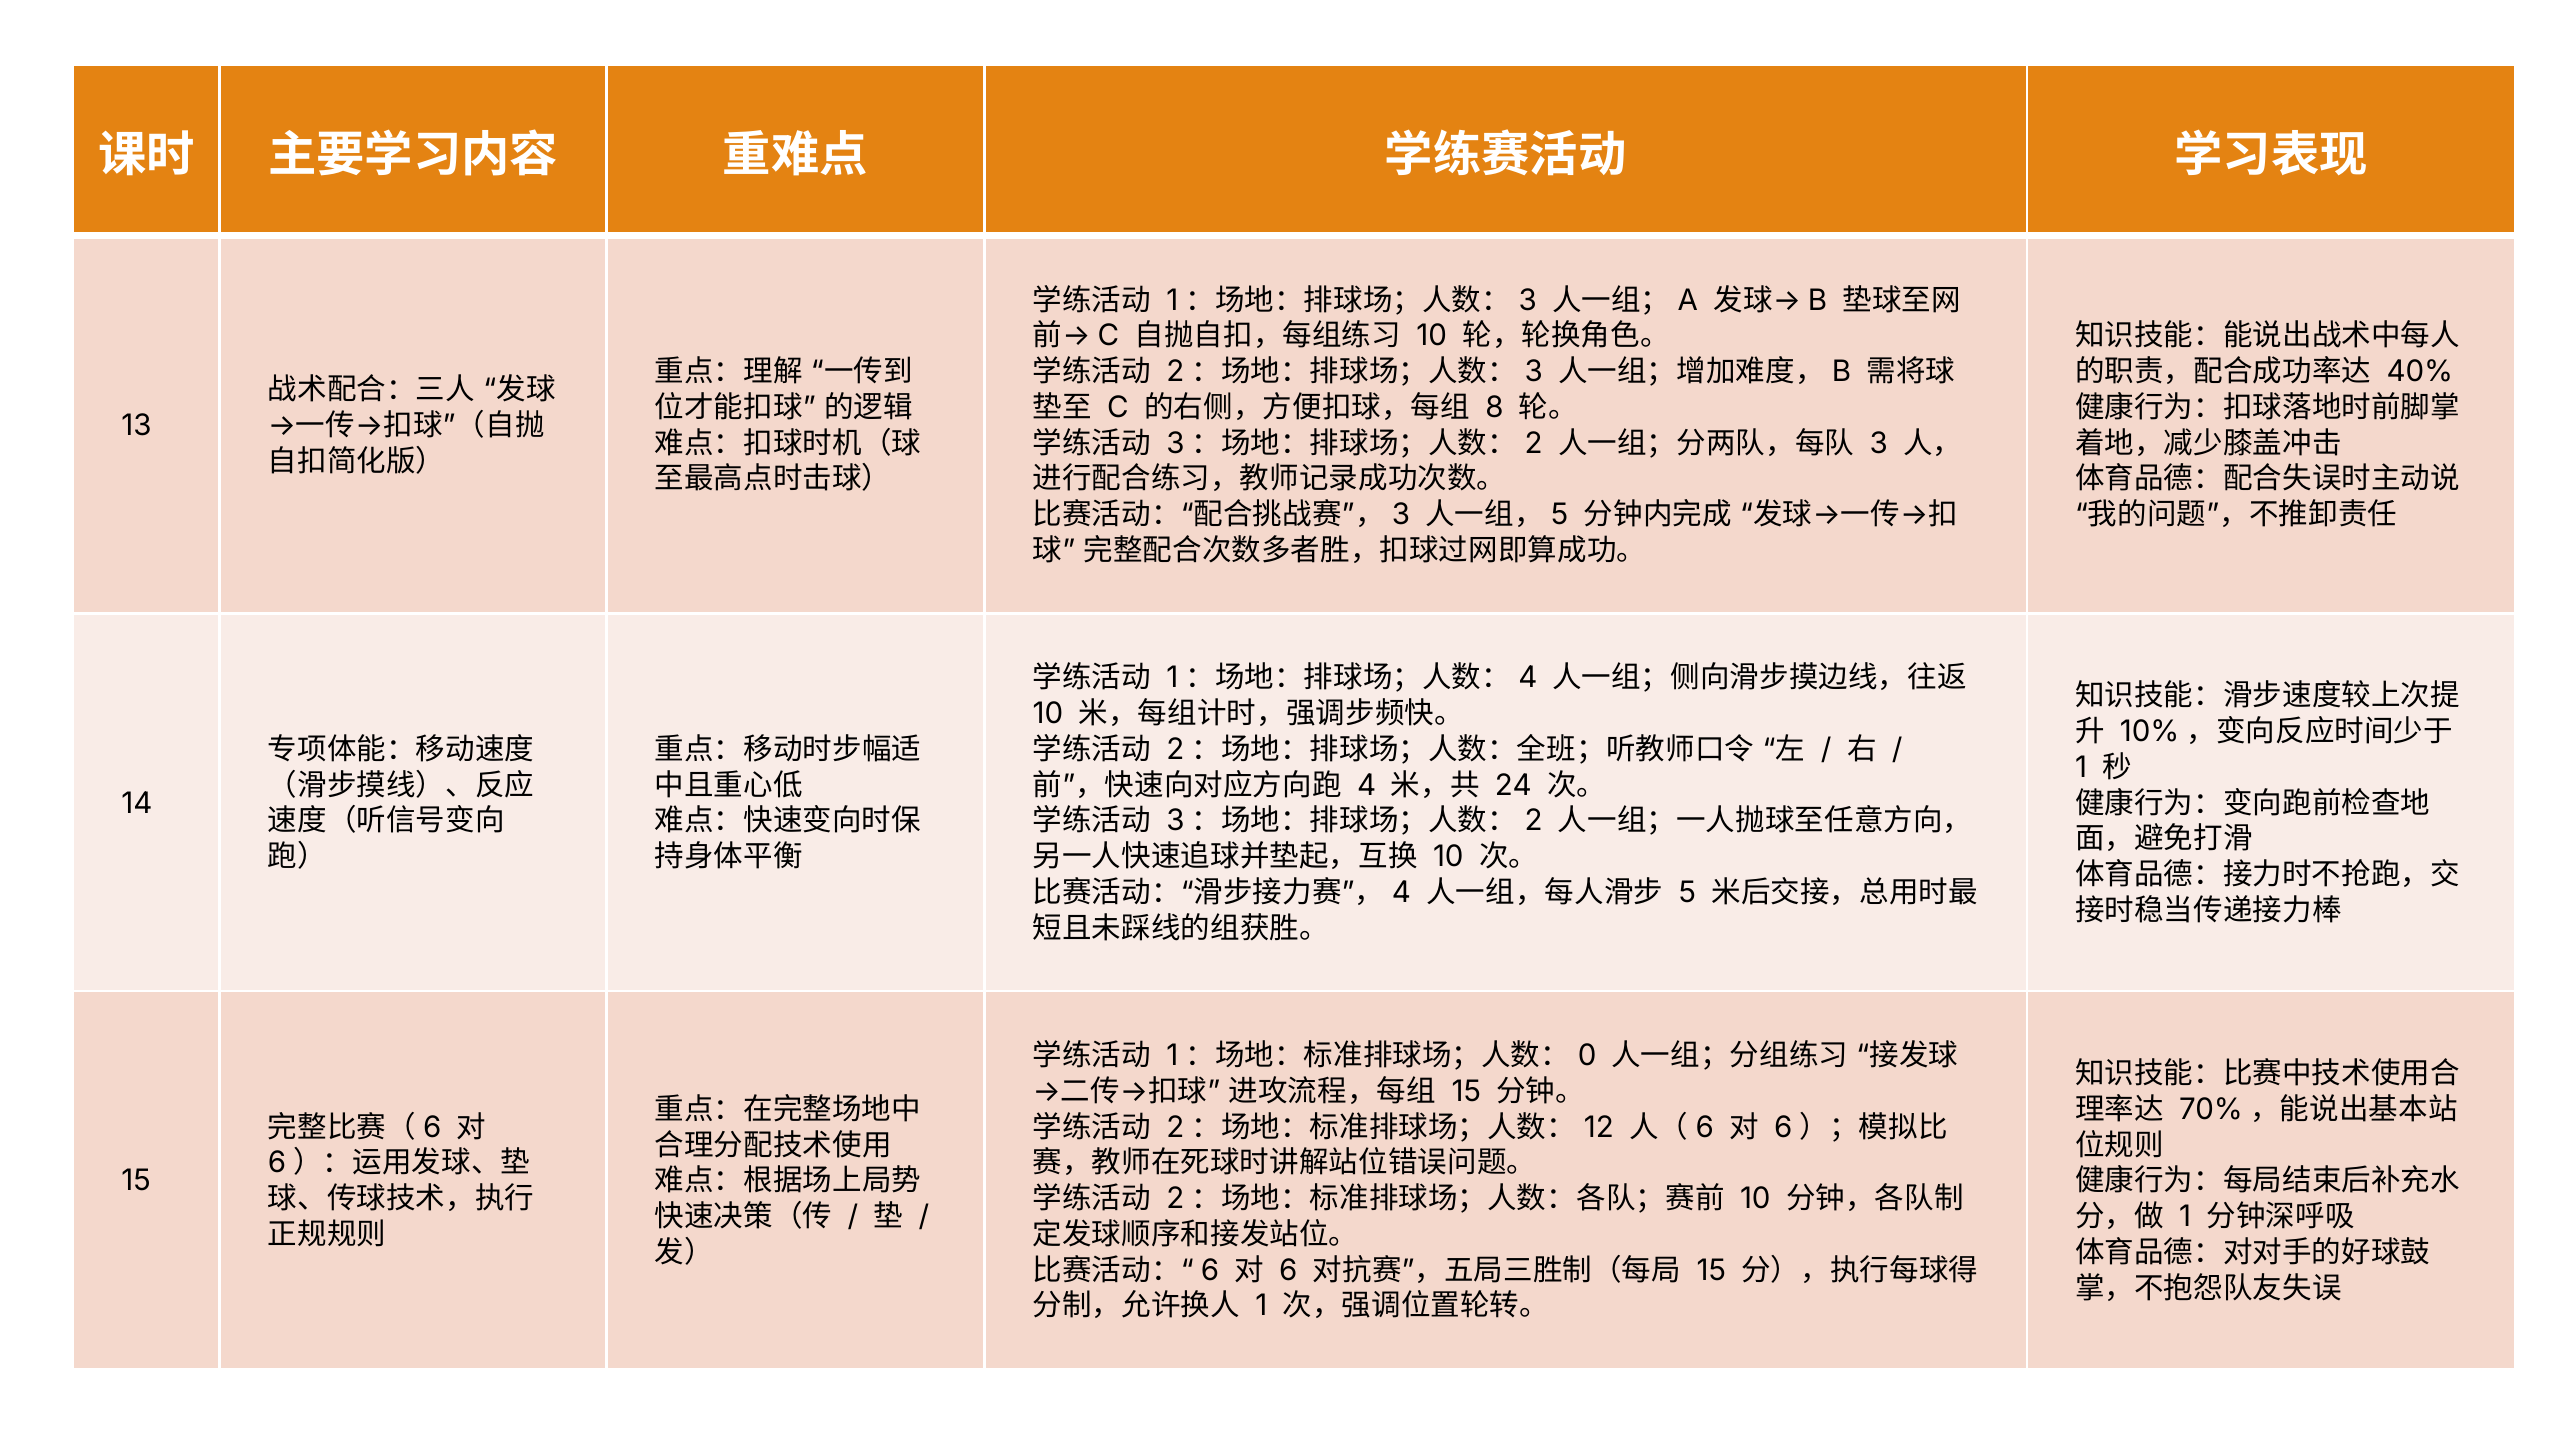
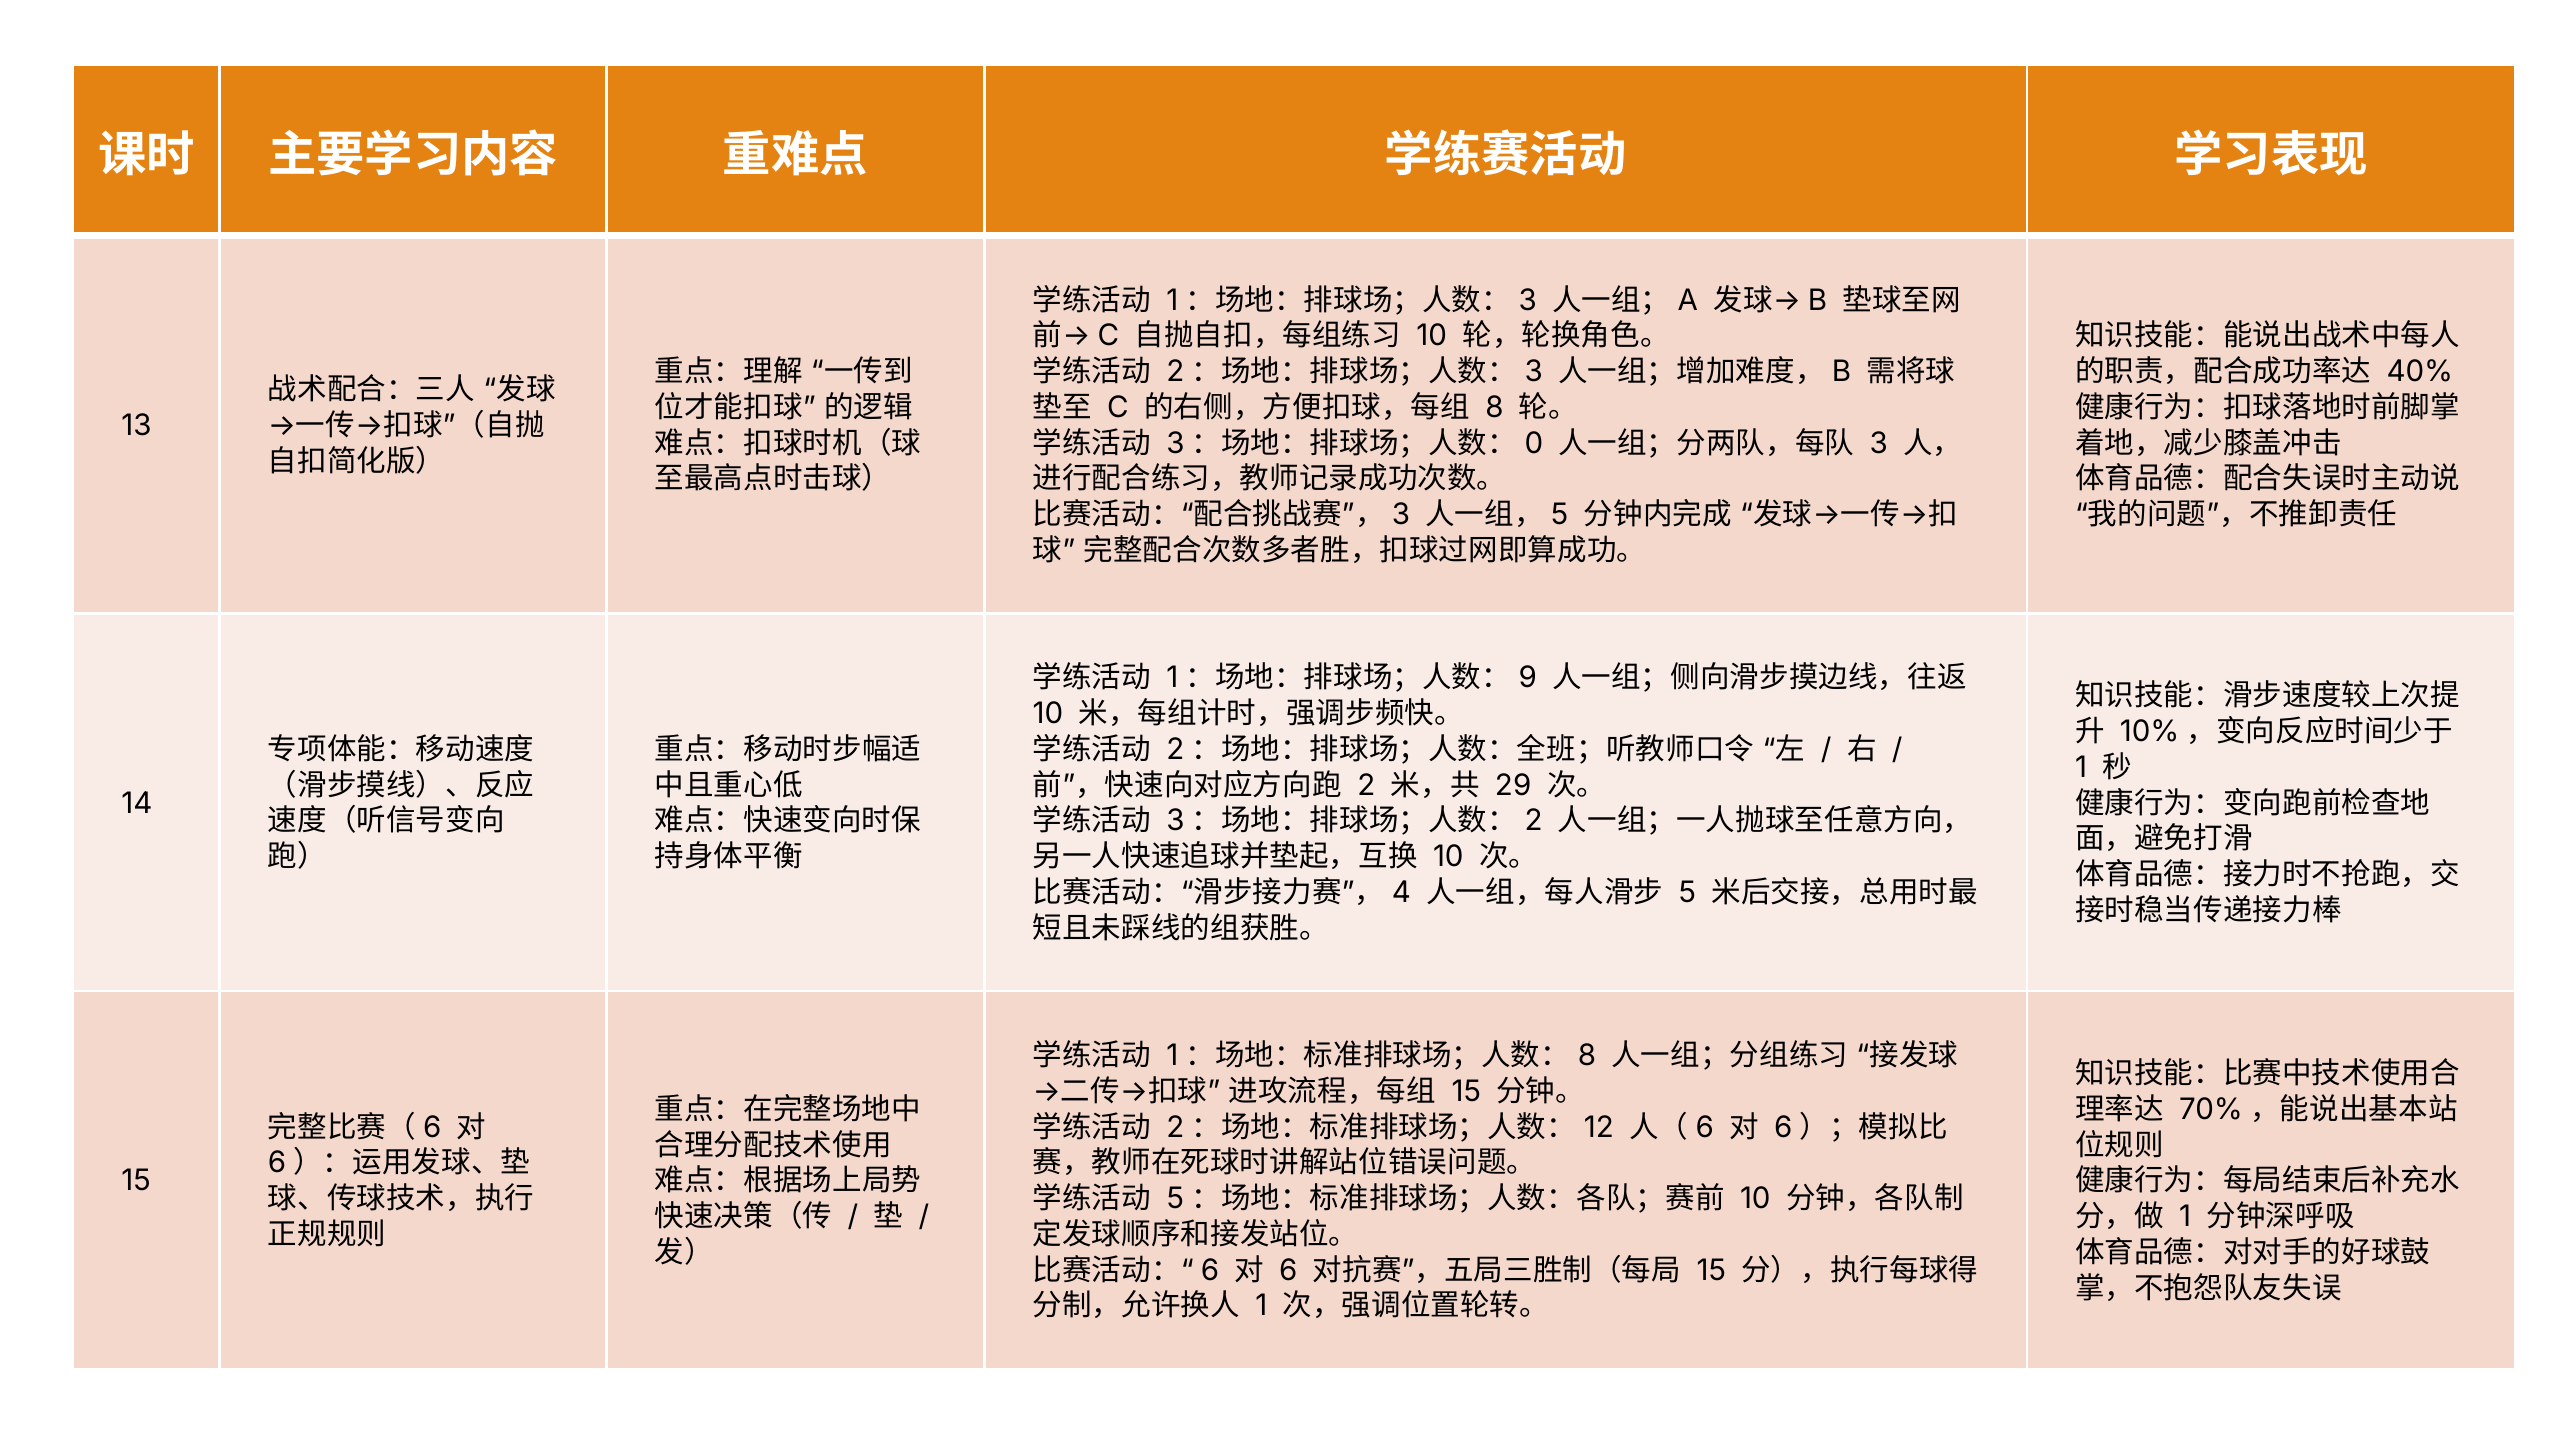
2 at (1534, 443): 2 -> 0
4 at (1528, 678): 4 -> 9
4 at (1367, 785): 4 -> 2
24: 24 -> 29
0 at (1587, 1056): 0 -> 8
2 at (1175, 1199): 2 -> 5
